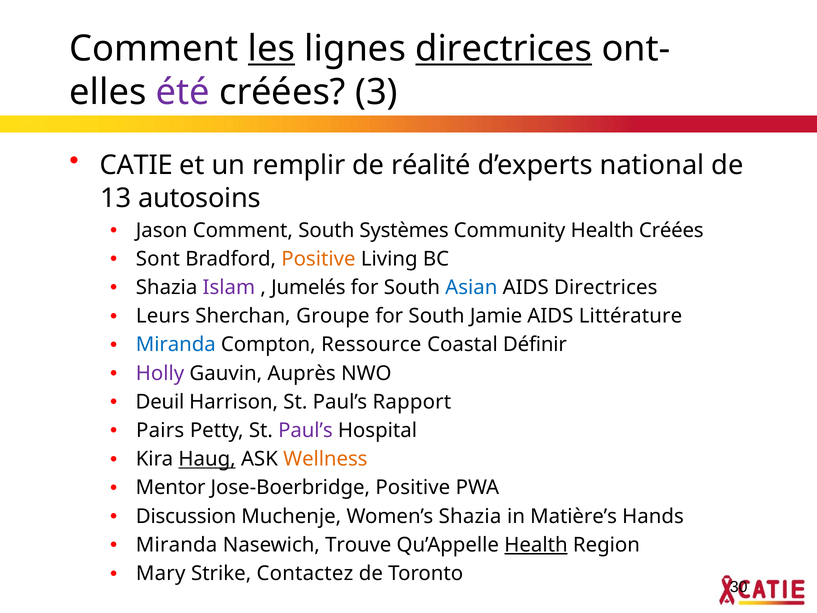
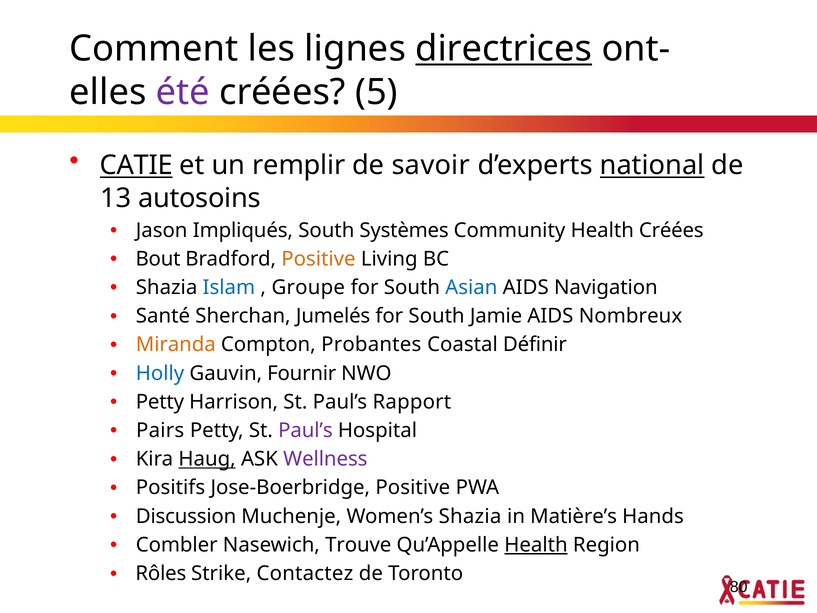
les underline: present -> none
3: 3 -> 5
CATIE underline: none -> present
réalité: réalité -> savoir
national underline: none -> present
Jason Comment: Comment -> Impliqués
Sont: Sont -> Bout
Islam colour: purple -> blue
Jumelés: Jumelés -> Groupe
AIDS Directrices: Directrices -> Navigation
Leurs: Leurs -> Santé
Groupe: Groupe -> Jumelés
Littérature: Littérature -> Nombreux
Miranda at (176, 345) colour: blue -> orange
Ressource: Ressource -> Probantes
Holly colour: purple -> blue
Auprès: Auprès -> Fournir
Deuil at (160, 402): Deuil -> Petty
Wellness colour: orange -> purple
Mentor: Mentor -> Positifs
Miranda at (177, 545): Miranda -> Combler
Mary: Mary -> Rôles
30: 30 -> 80
